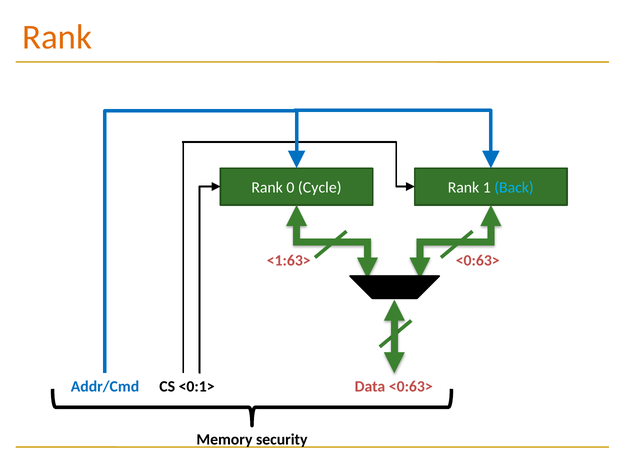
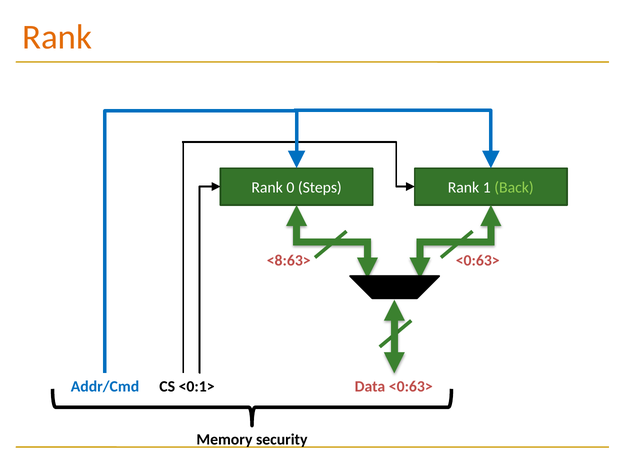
Cycle: Cycle -> Steps
Back colour: light blue -> light green
<1:63>: <1:63> -> <8:63>
